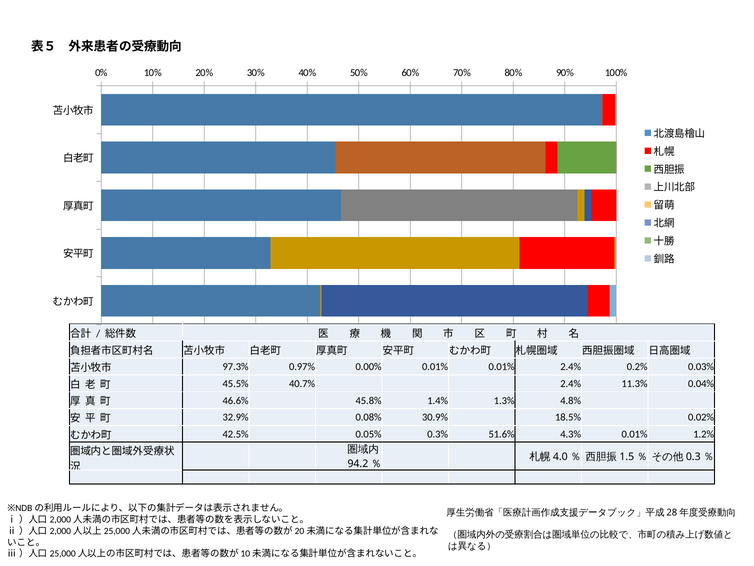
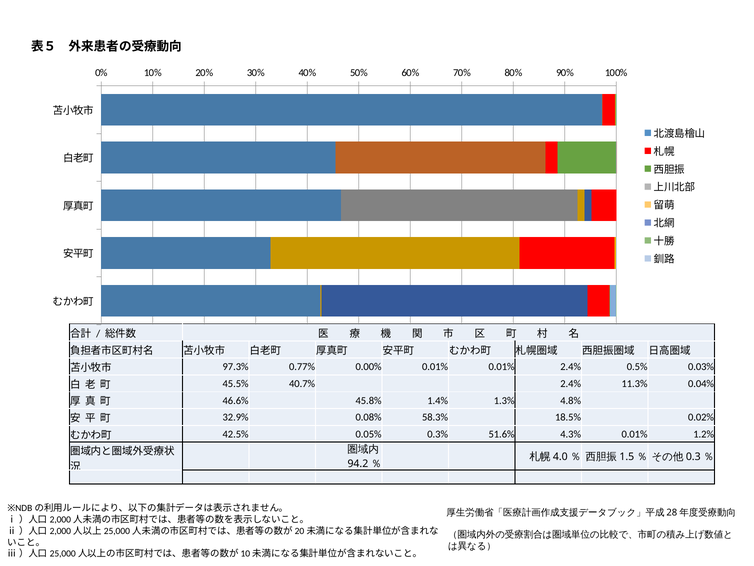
0.97%: 0.97% -> 0.77%
0.2%: 0.2% -> 0.5%
30.9%: 30.9% -> 58.3%
